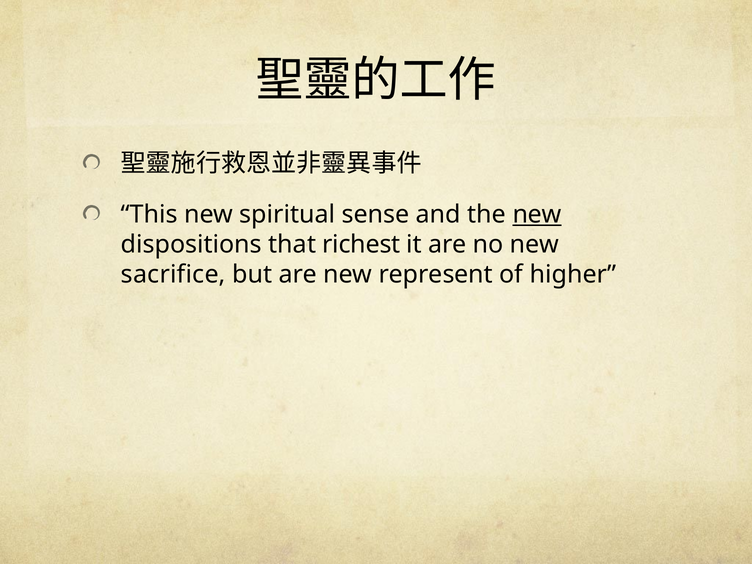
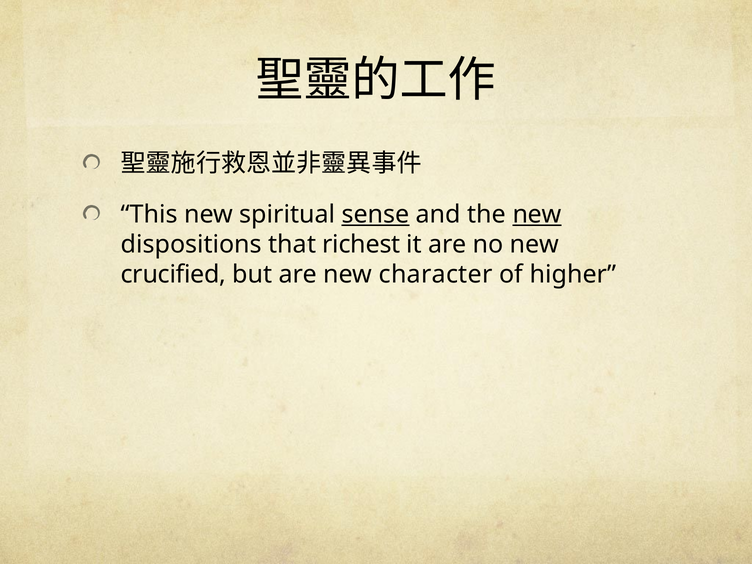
sense underline: none -> present
sacrifice: sacrifice -> crucified
represent: represent -> character
